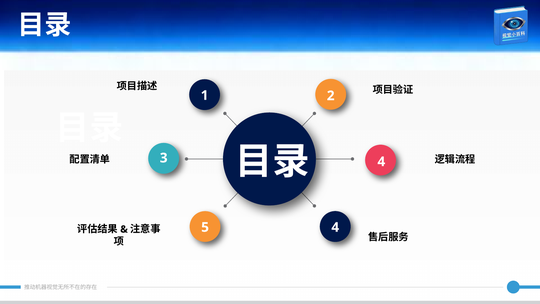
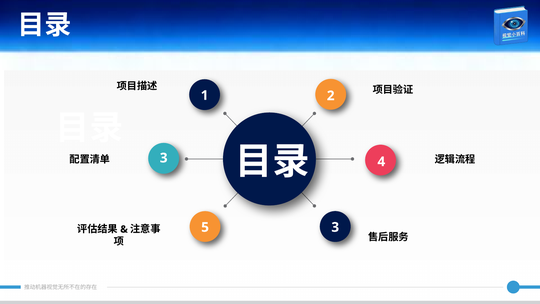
5 4: 4 -> 3
